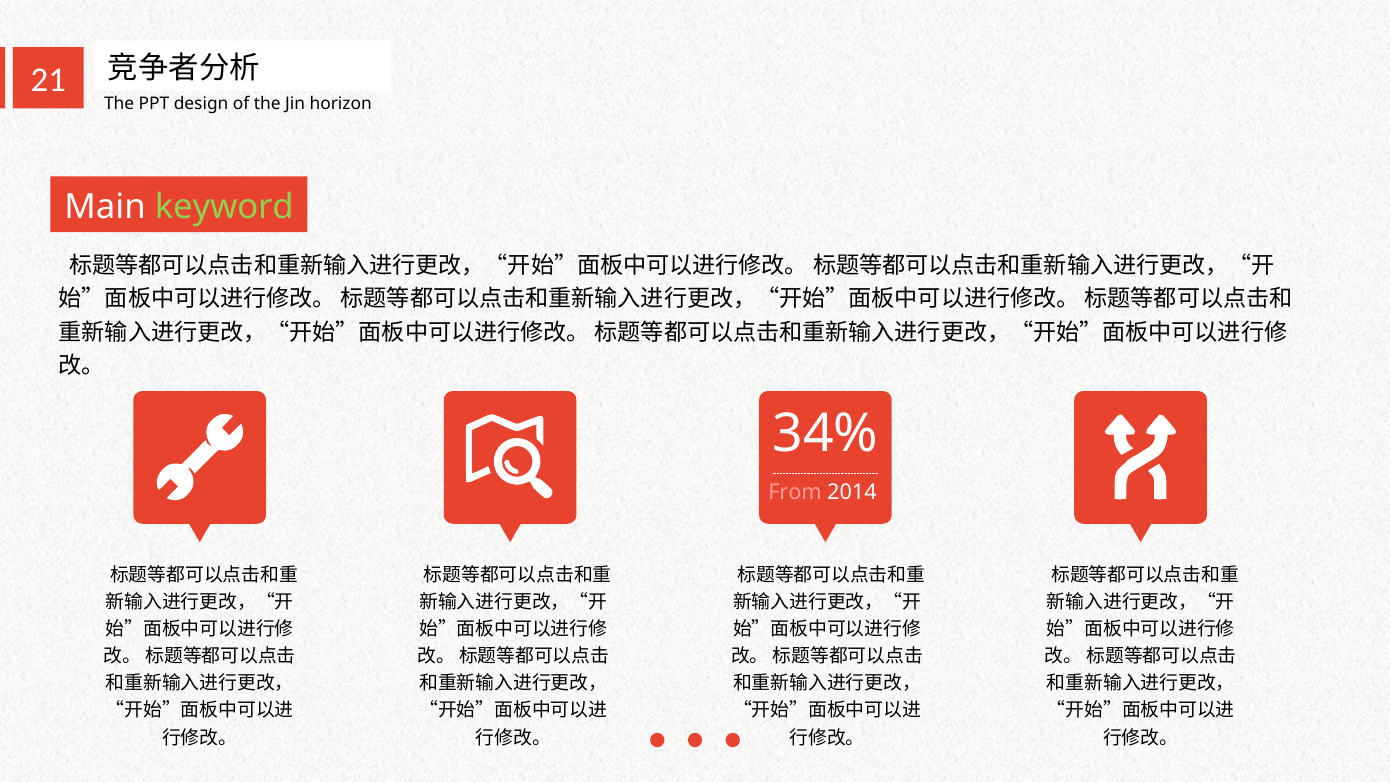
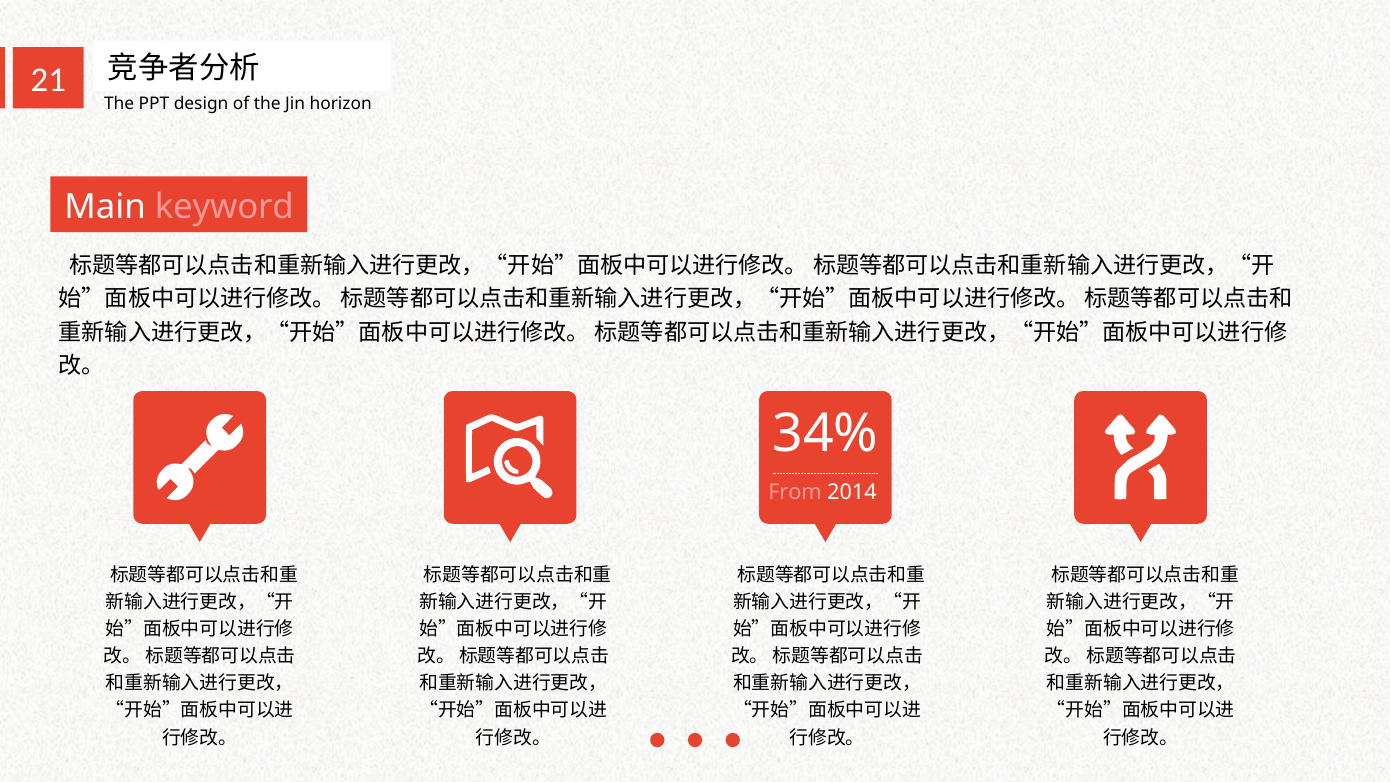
keyword colour: light green -> pink
